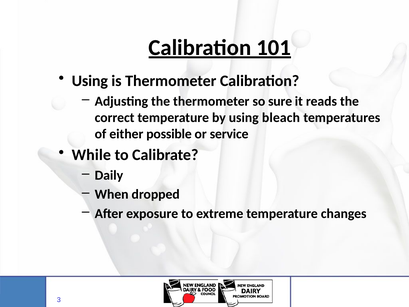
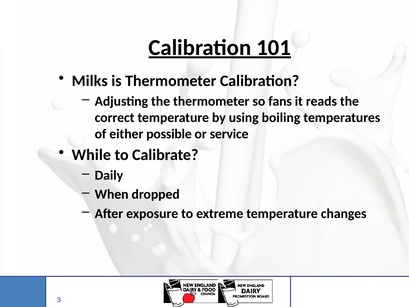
Using at (90, 81): Using -> Milks
sure: sure -> fans
bleach: bleach -> boiling
